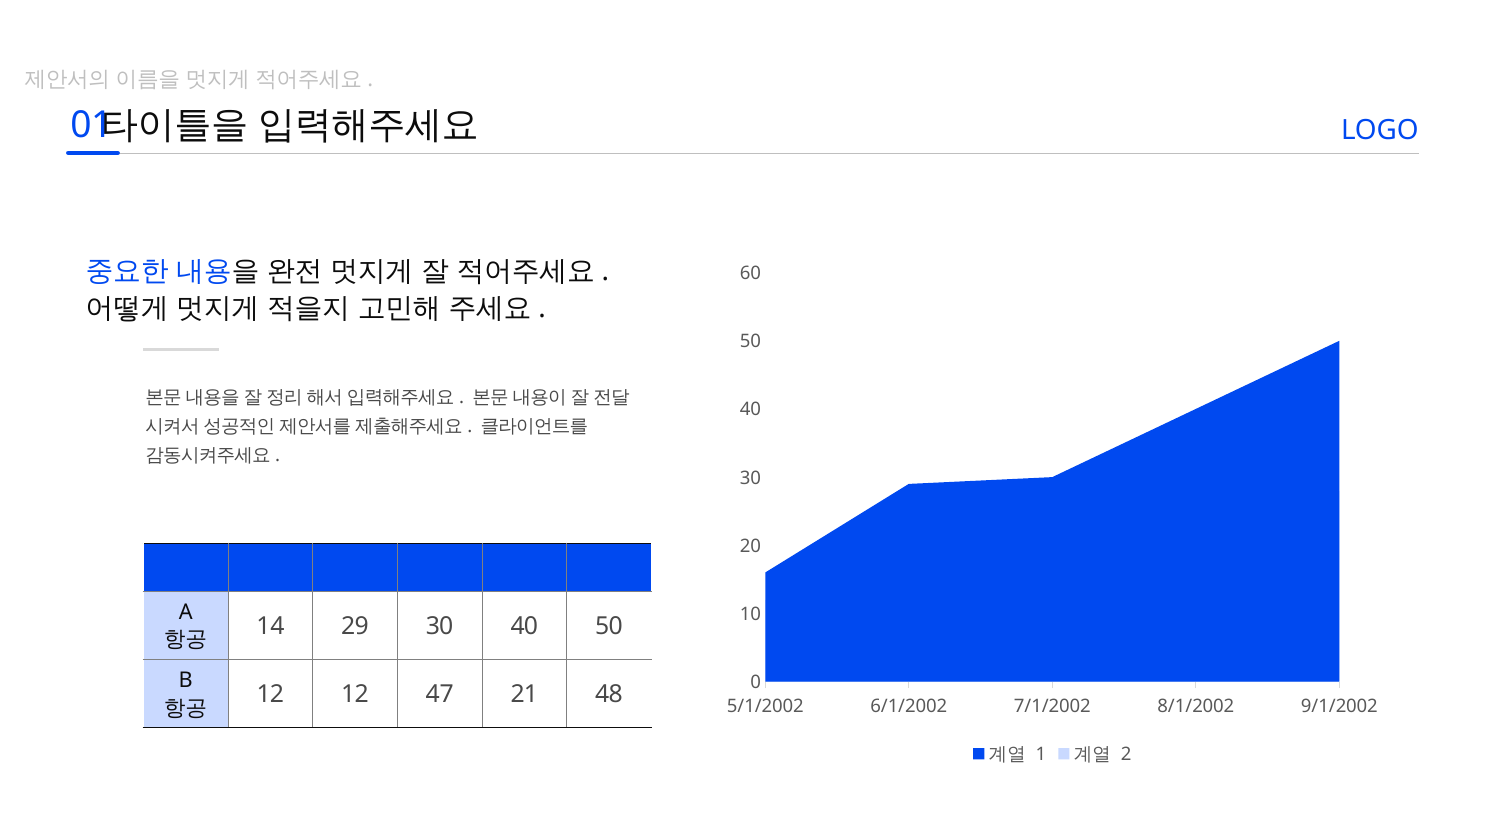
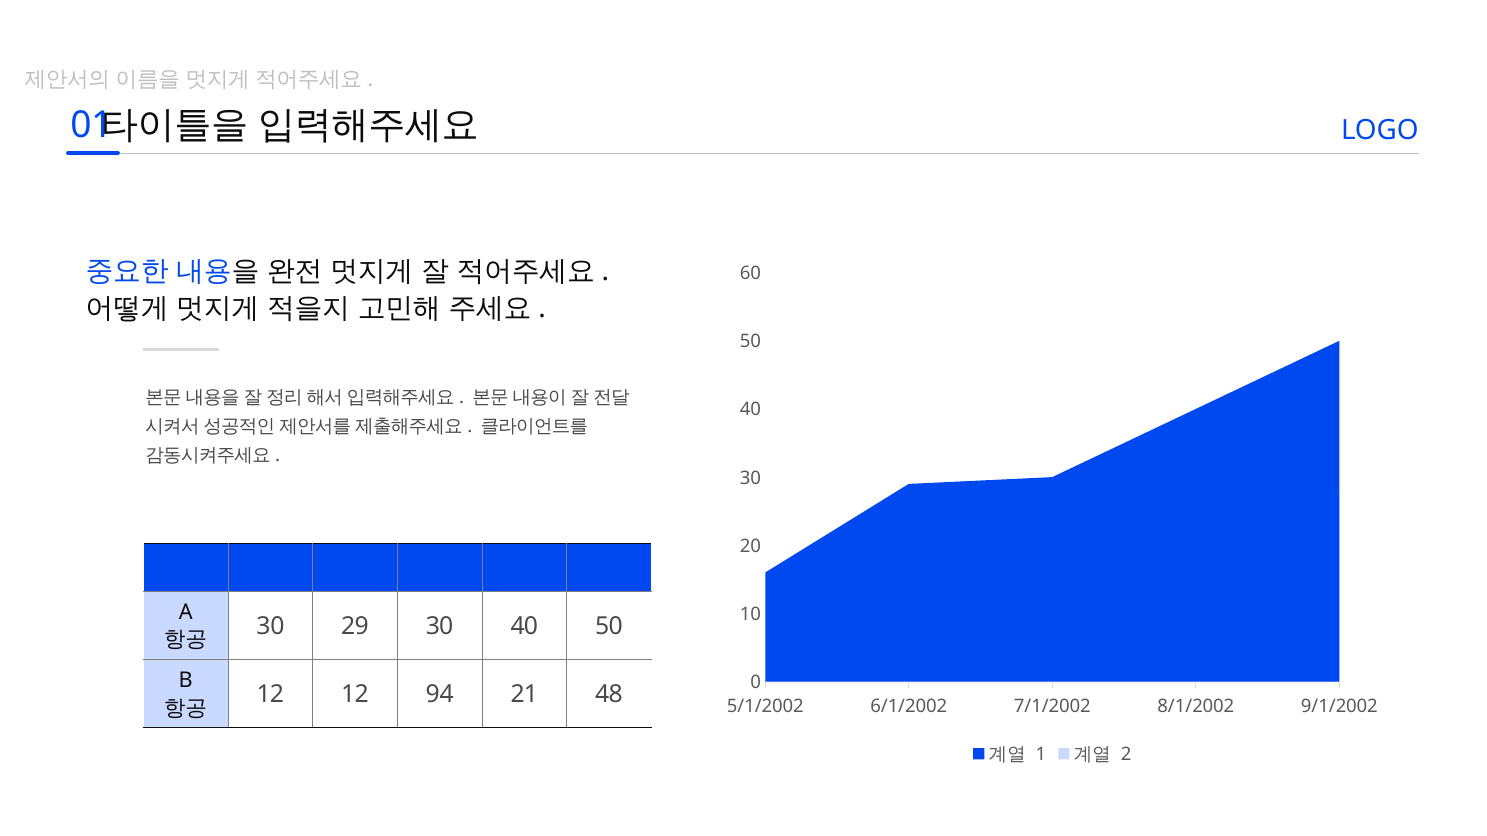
14 at (270, 627): 14 -> 30
47: 47 -> 94
